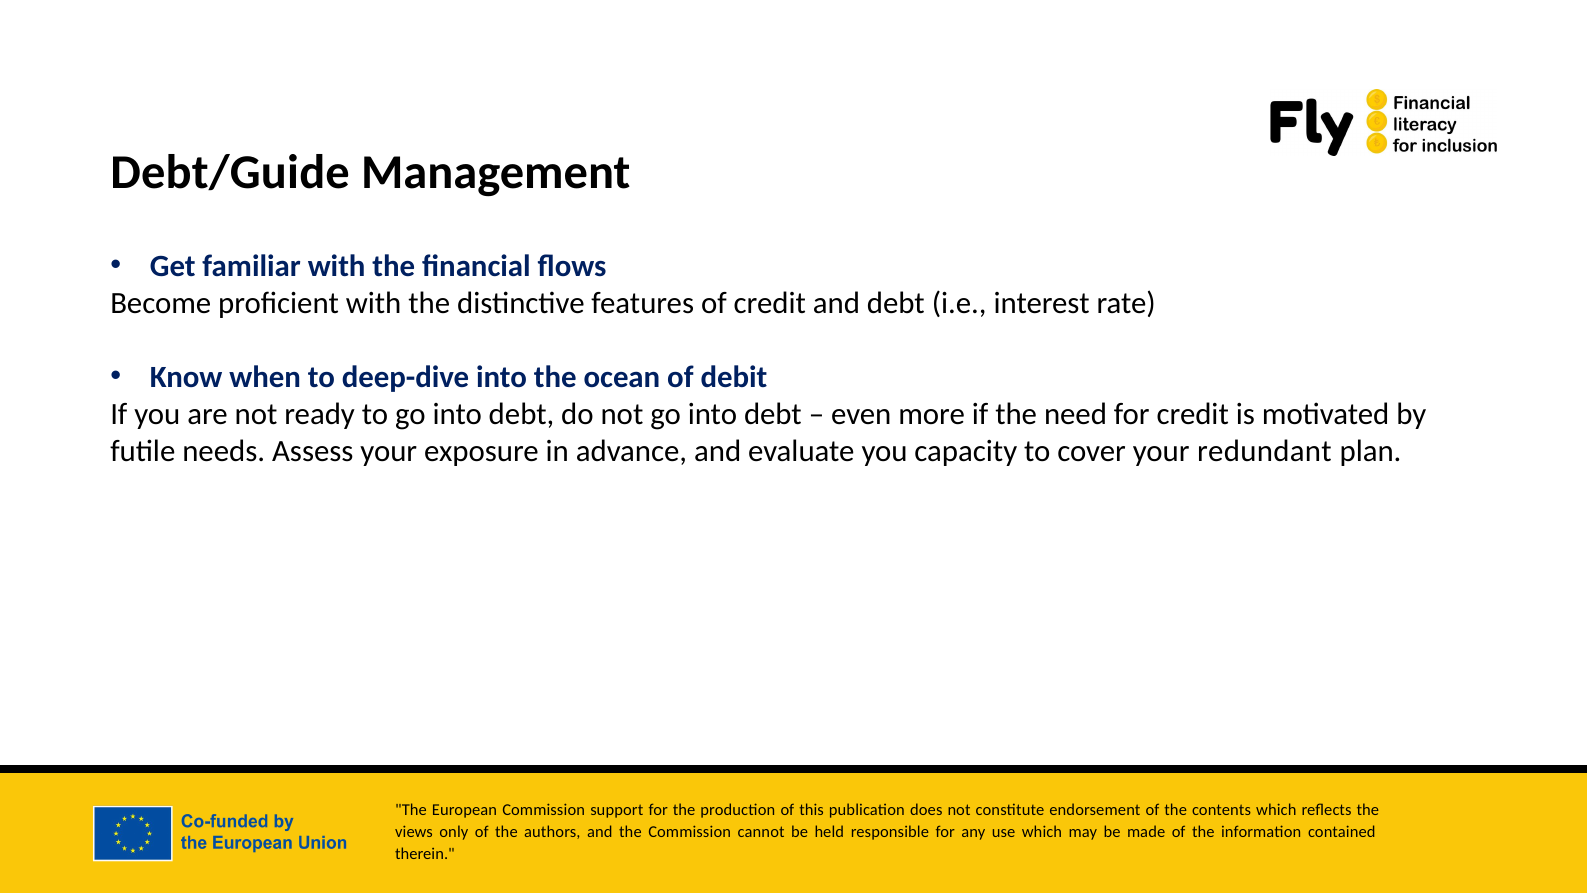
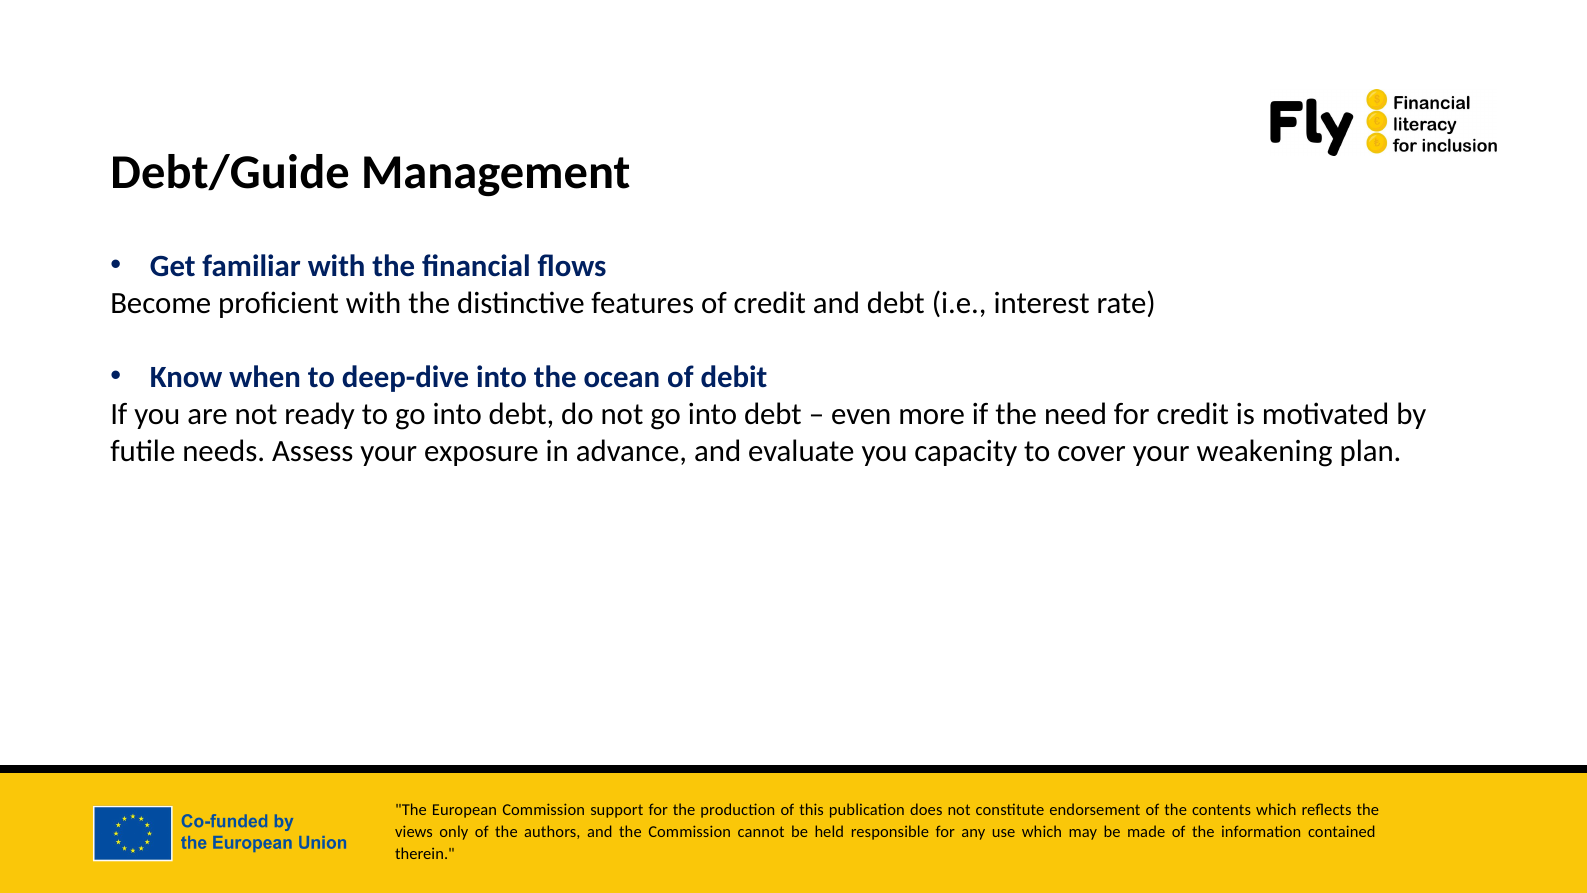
redundant: redundant -> weakening
